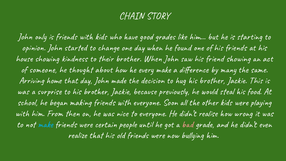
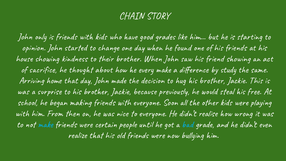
someone: someone -> sacrifice
many: many -> study
food: food -> free
bad colour: pink -> light blue
